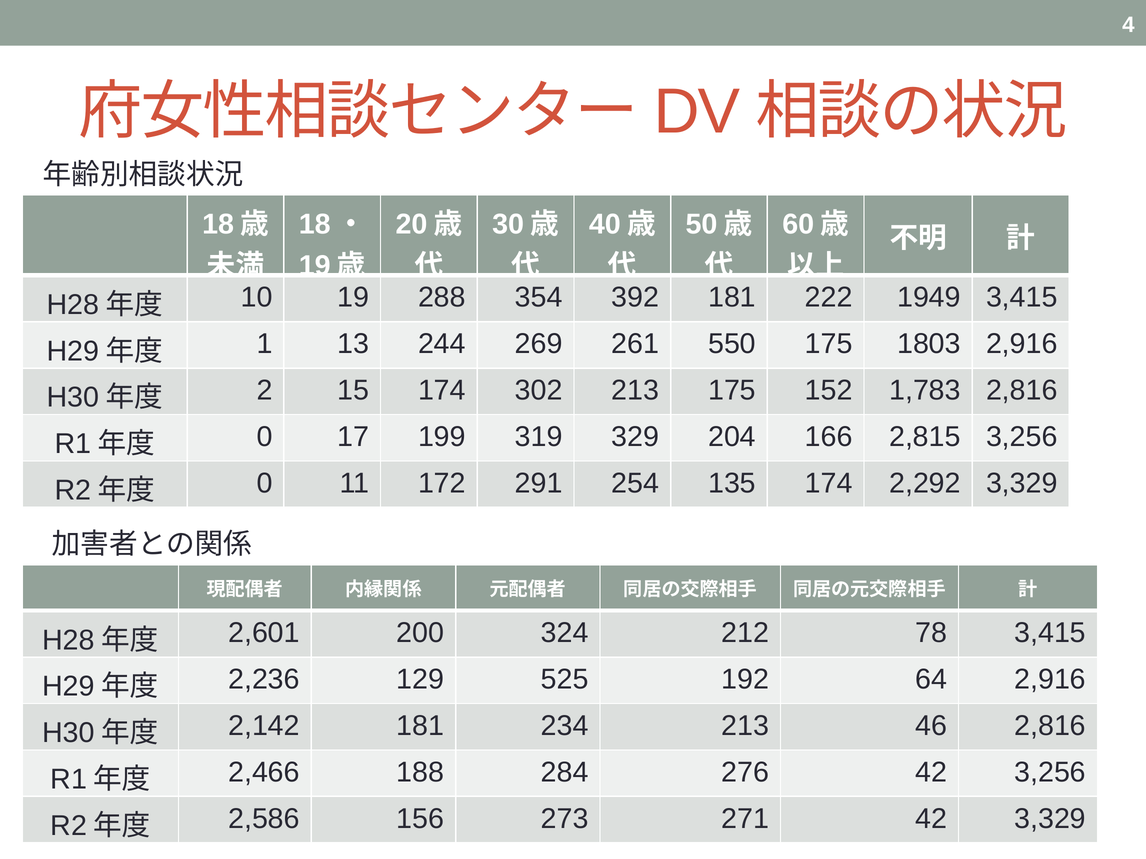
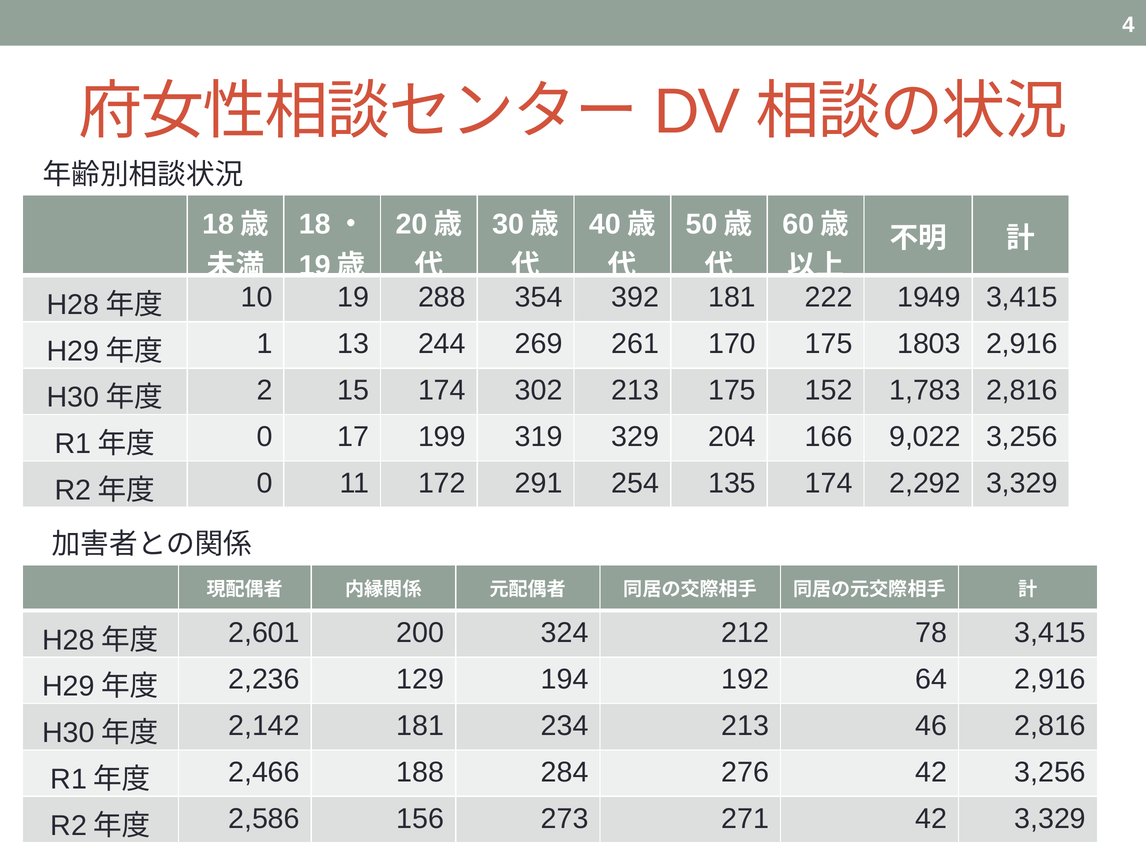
550: 550 -> 170
2,815: 2,815 -> 9,022
525: 525 -> 194
